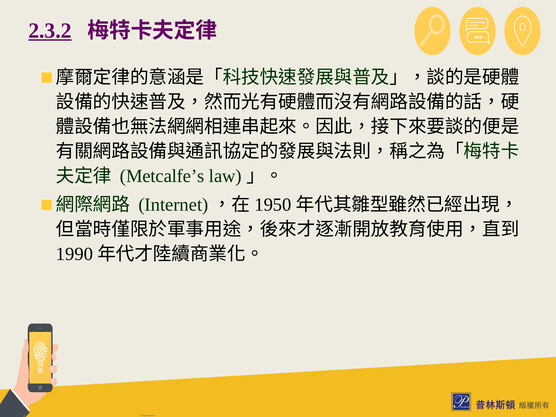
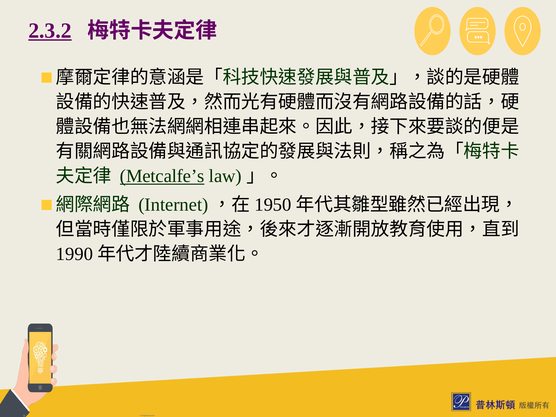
Metcalfe’s underline: none -> present
